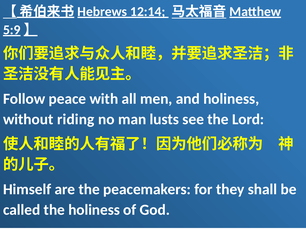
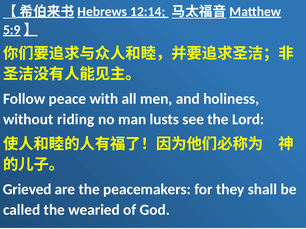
Himself: Himself -> Grieved
the holiness: holiness -> wearied
